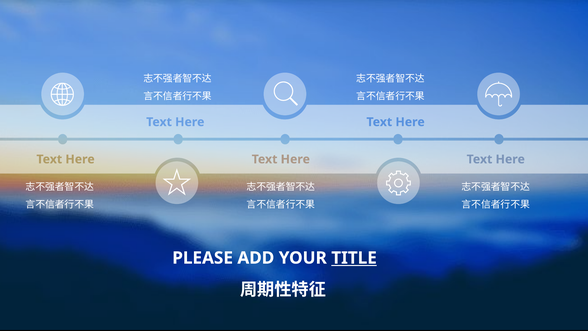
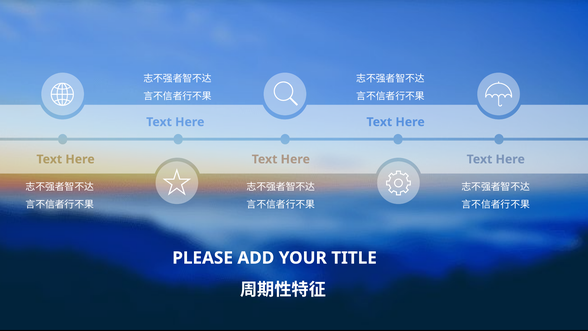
TITLE underline: present -> none
